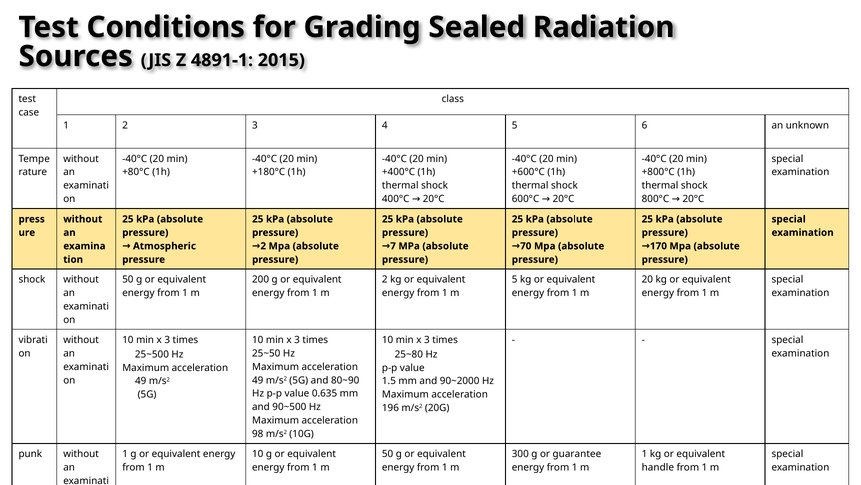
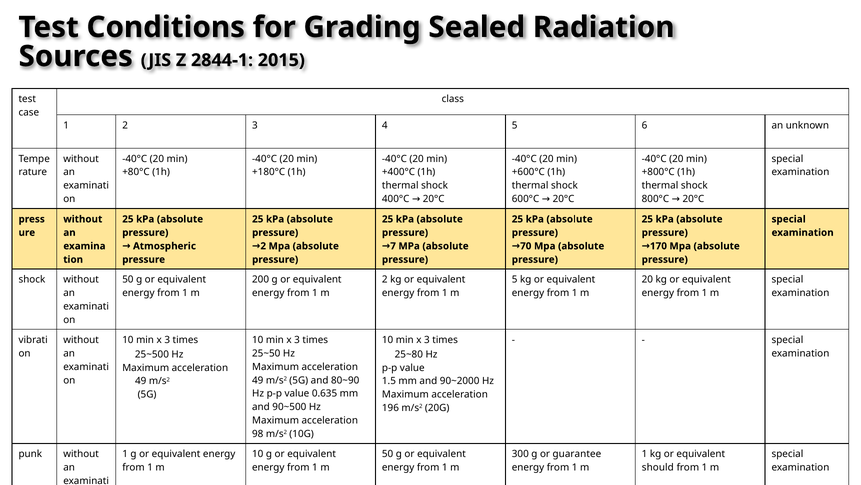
4891-1: 4891-1 -> 2844-1
handle: handle -> should
